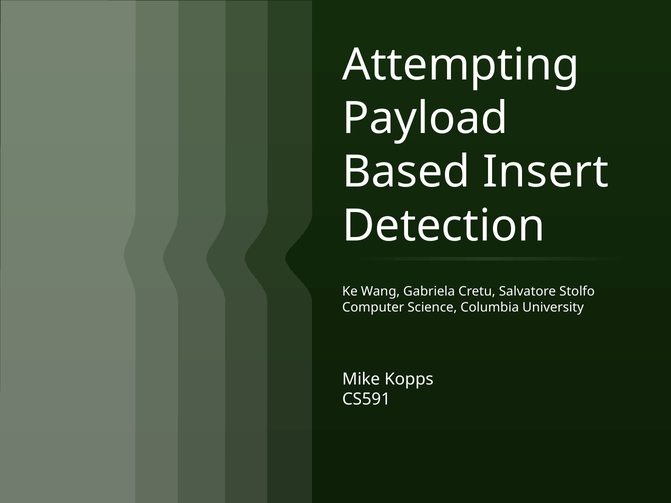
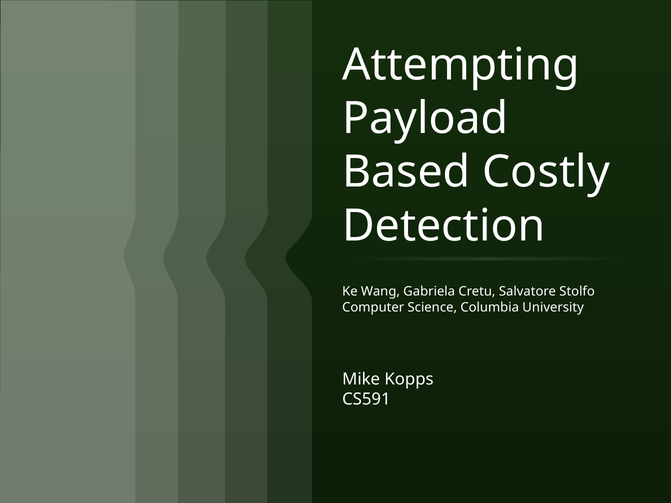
Insert: Insert -> Costly
